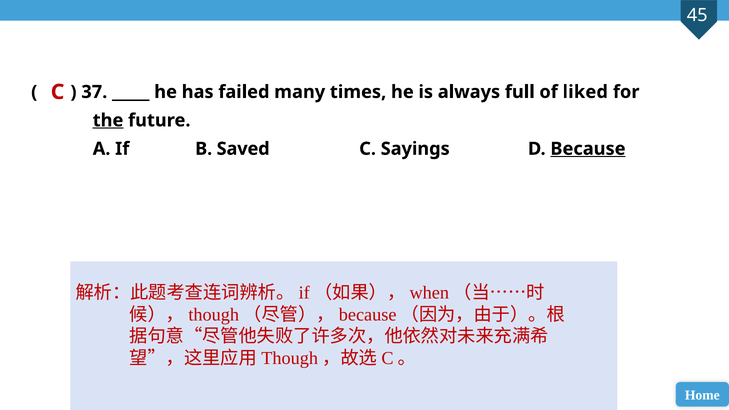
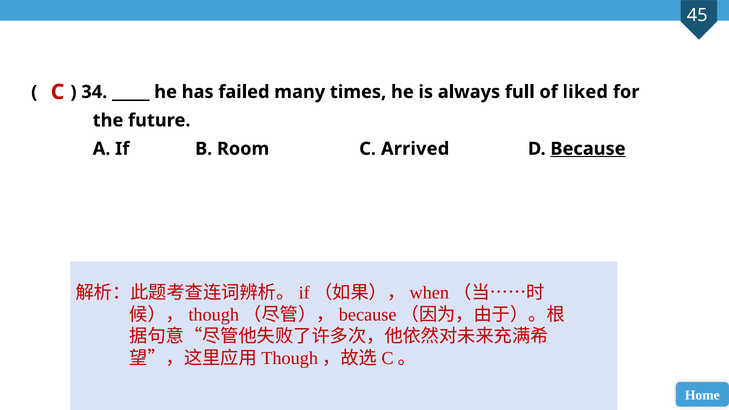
37: 37 -> 34
the underline: present -> none
Saved: Saved -> Room
Sayings: Sayings -> Arrived
